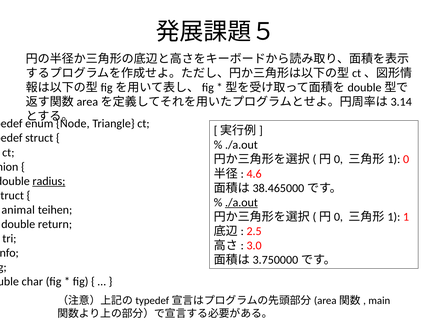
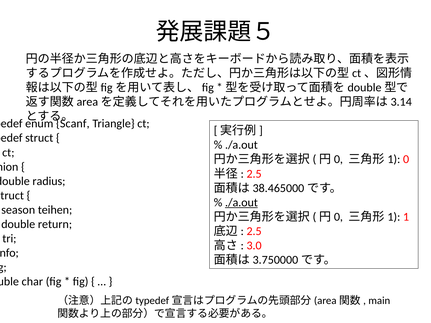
Node: Node -> Scanf
4.6 at (254, 174): 4.6 -> 2.5
radius underline: present -> none
animal: animal -> season
